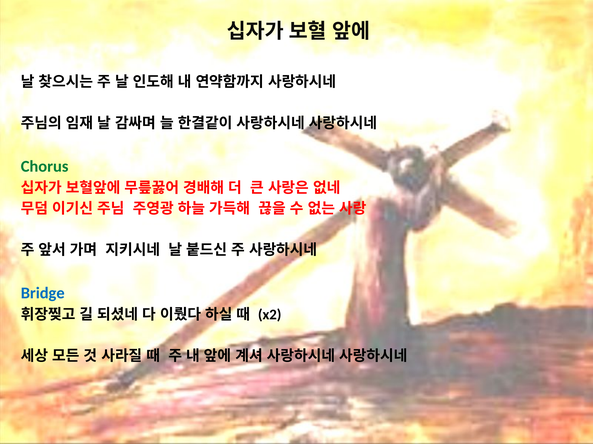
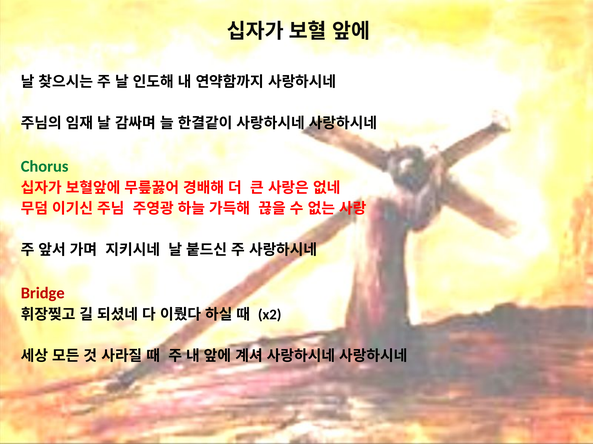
Bridge colour: blue -> red
